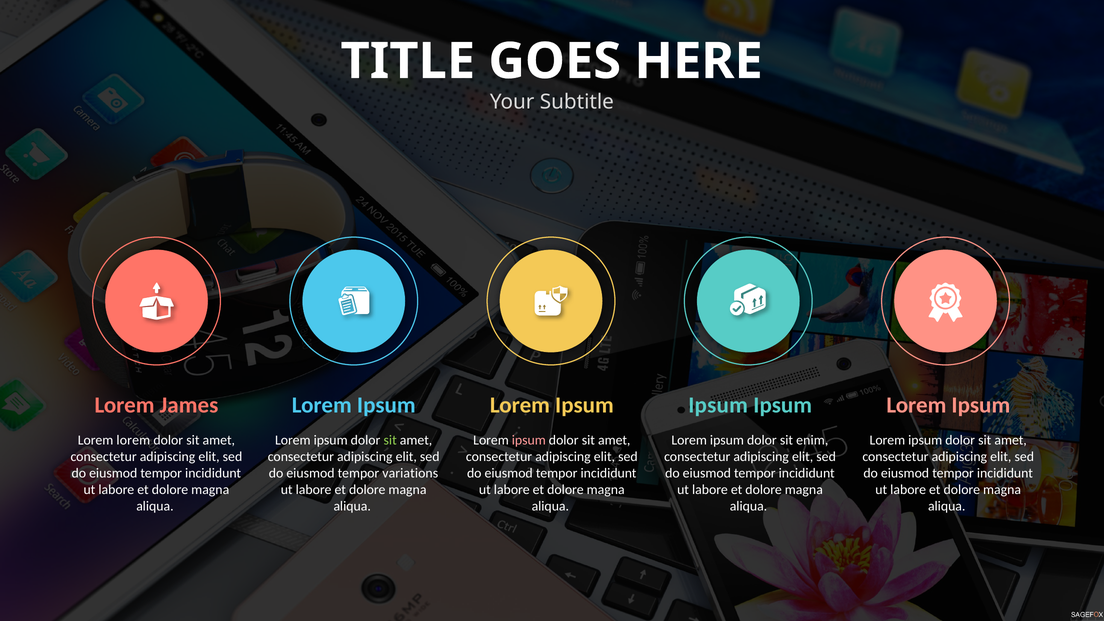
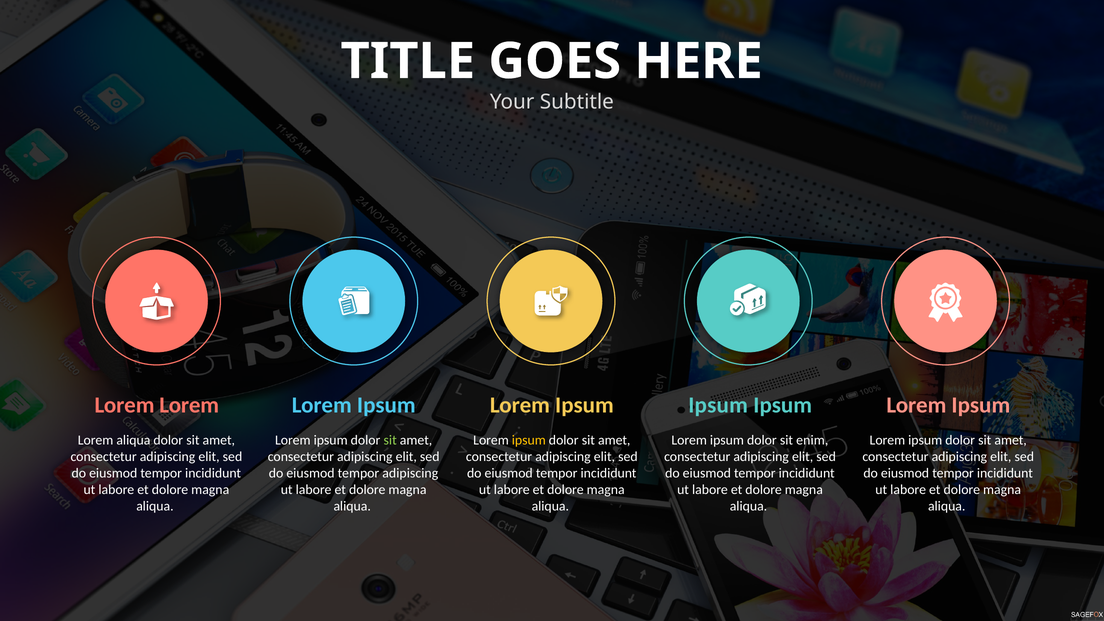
James at (189, 405): James -> Lorem
Lorem lorem: lorem -> aliqua
ipsum at (529, 440) colour: pink -> yellow
tempor variations: variations -> adipiscing
